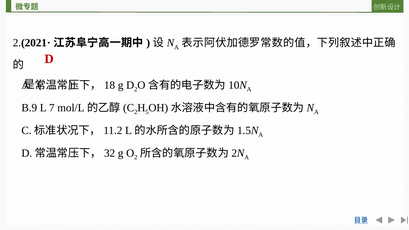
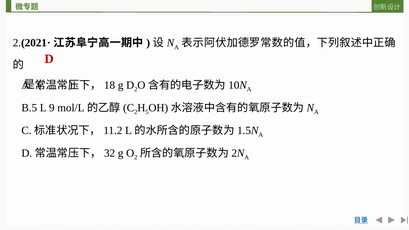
B.9: B.9 -> B.5
7: 7 -> 9
